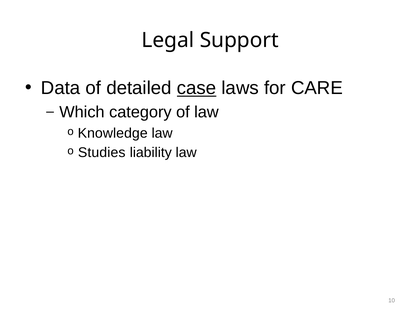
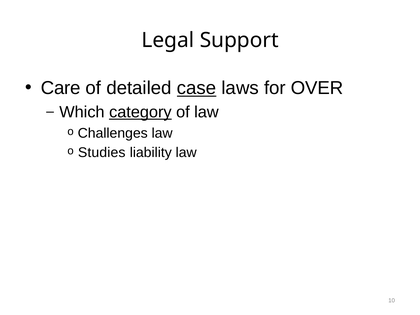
Data: Data -> Care
CARE: CARE -> OVER
category underline: none -> present
Knowledge: Knowledge -> Challenges
